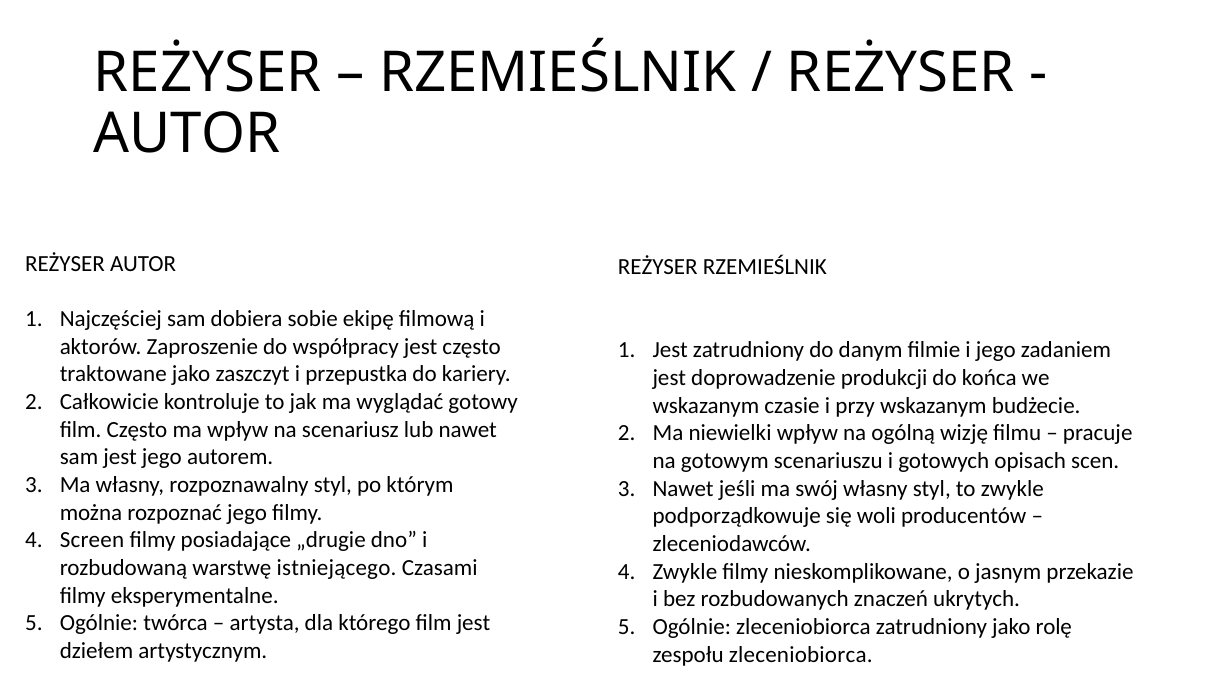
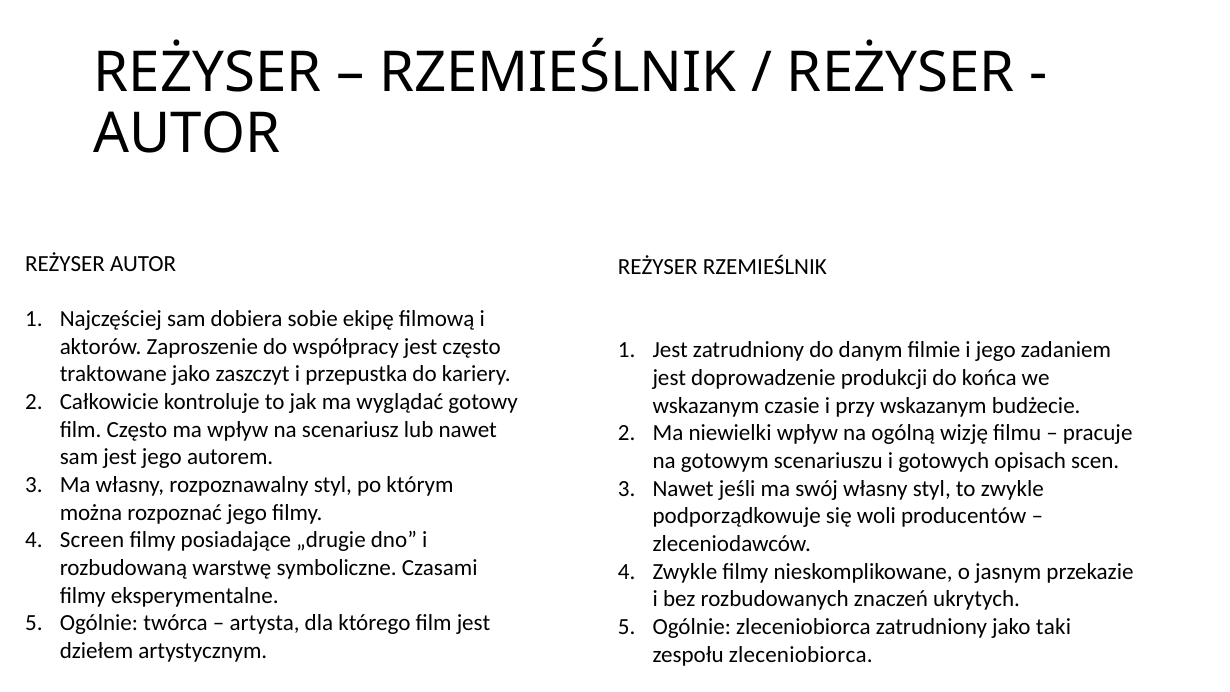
istniejącego: istniejącego -> symboliczne
rolę: rolę -> taki
